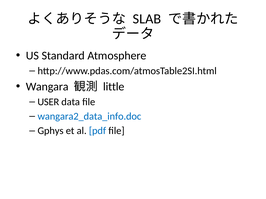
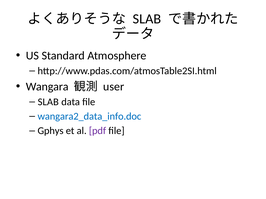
little: little -> user
USER at (48, 102): USER -> SLAB
pdf colour: blue -> purple
